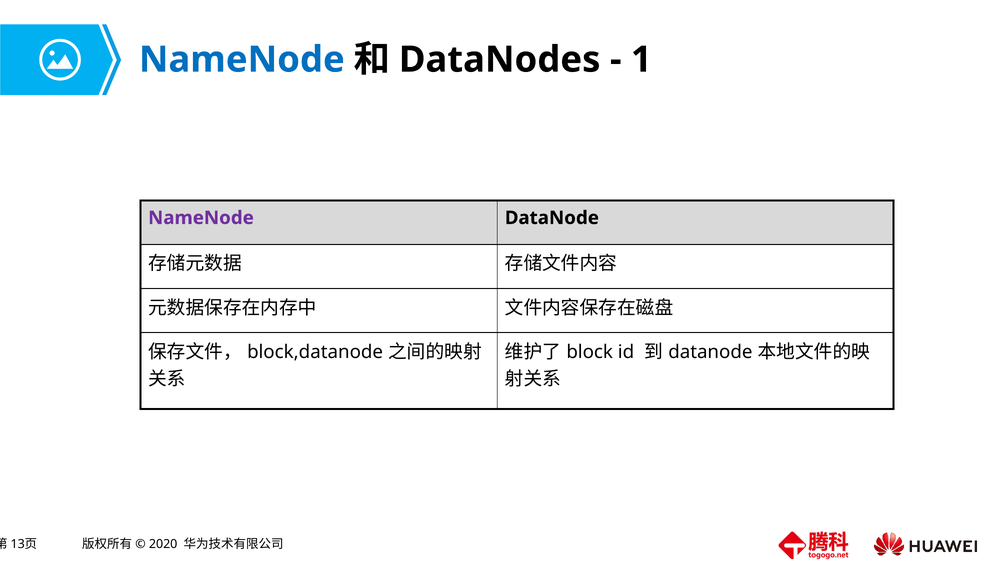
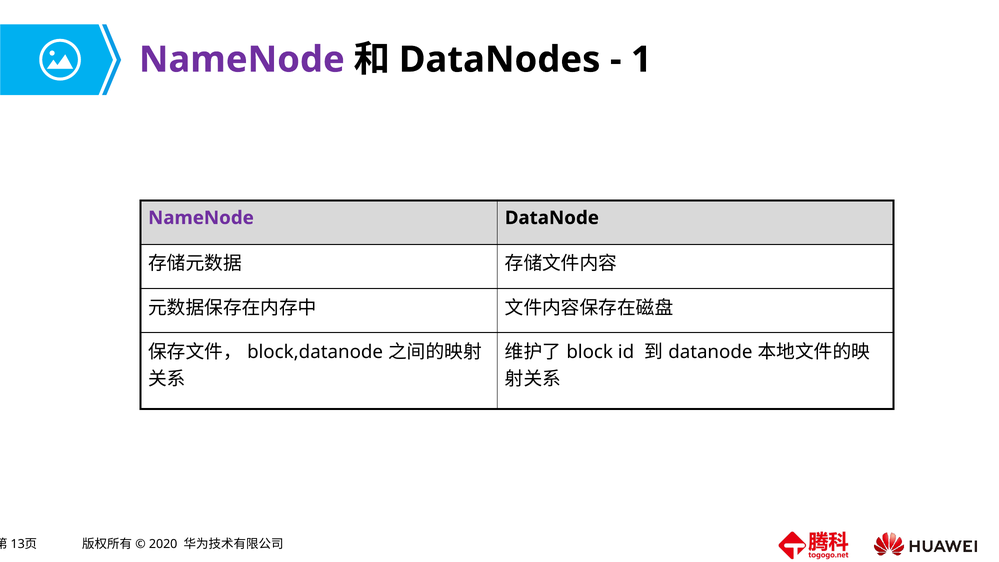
NameNode at (242, 60) colour: blue -> purple
